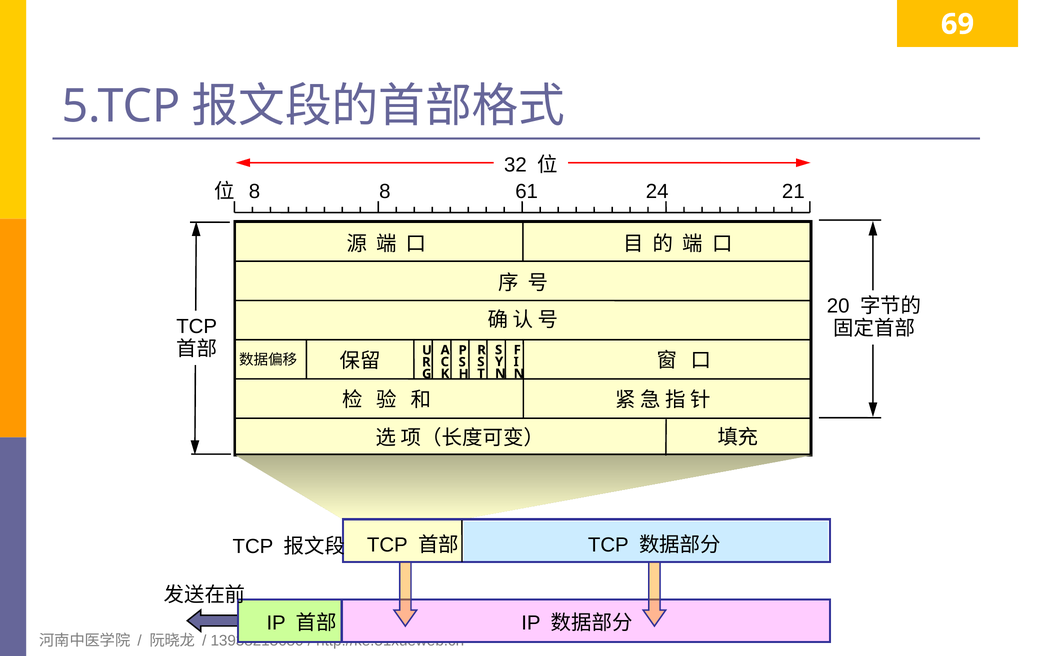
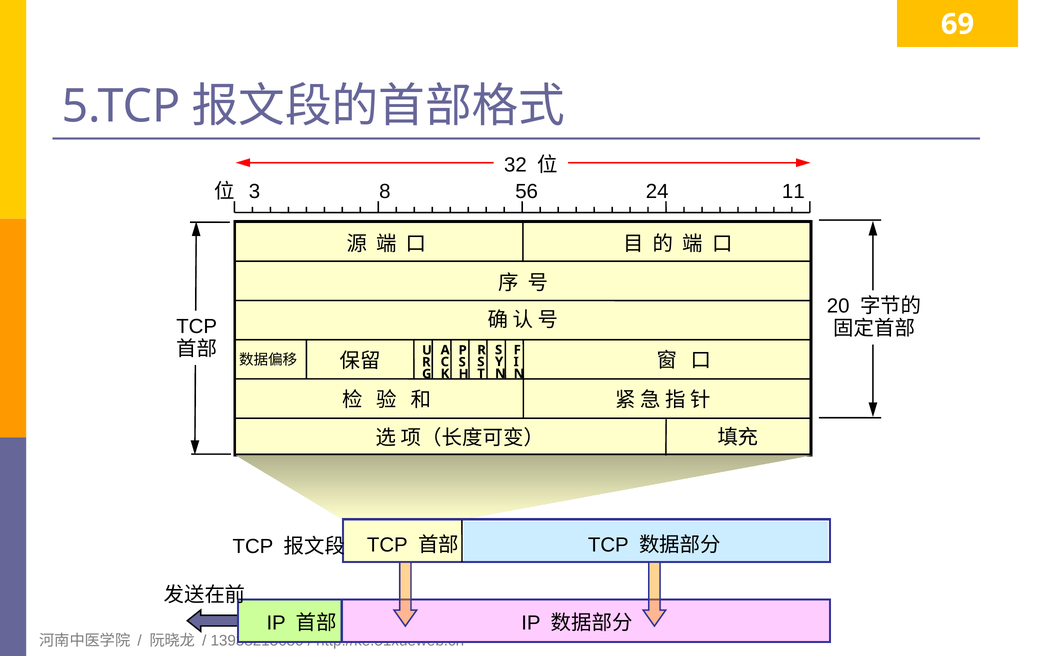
8 at (254, 191): 8 -> 3
61: 61 -> 56
21: 21 -> 11
